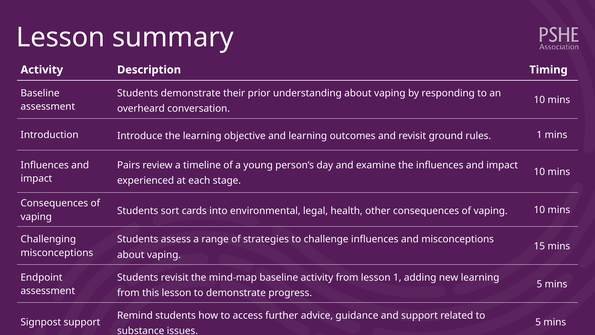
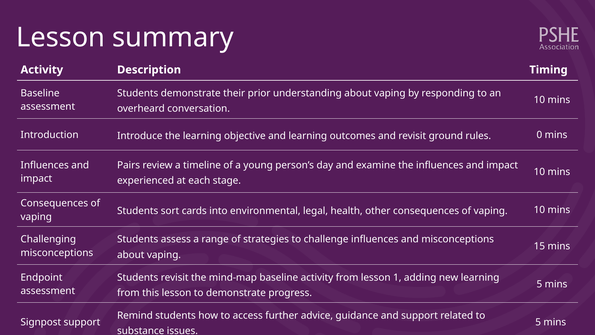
rules 1: 1 -> 0
